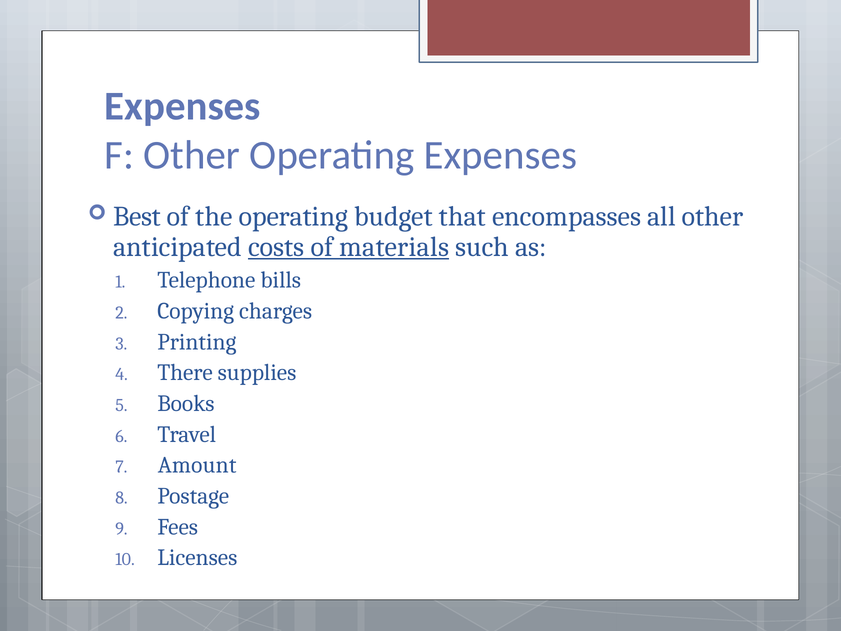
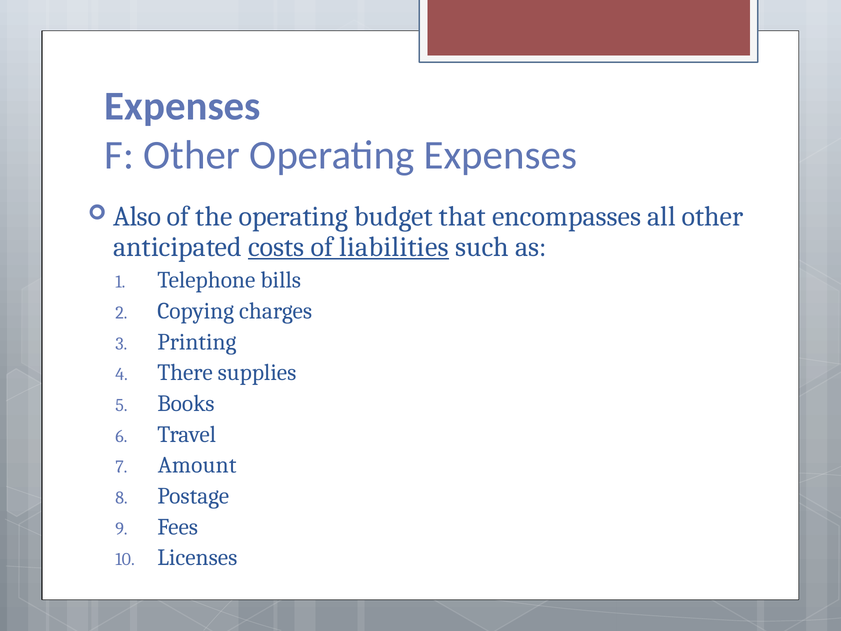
Best: Best -> Also
materials: materials -> liabilities
